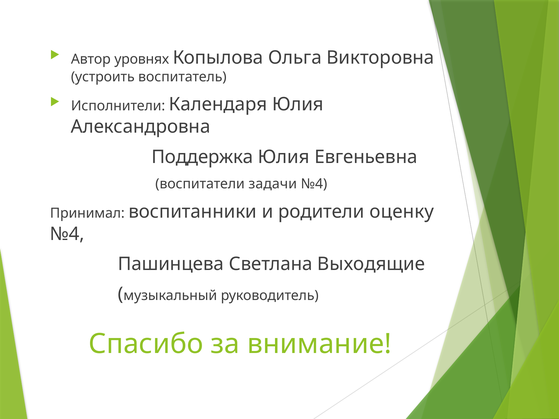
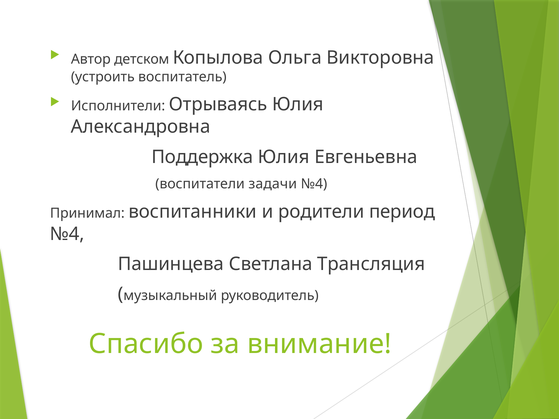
уровнях: уровнях -> детском
Календаря: Календаря -> Отрываясь
оценку: оценку -> период
Выходящие: Выходящие -> Трансляция
